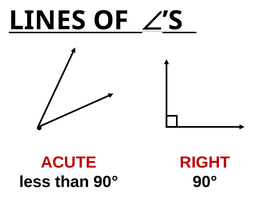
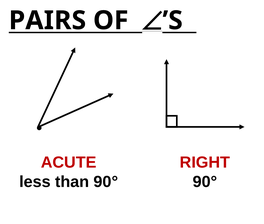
LINES: LINES -> PAIRS
